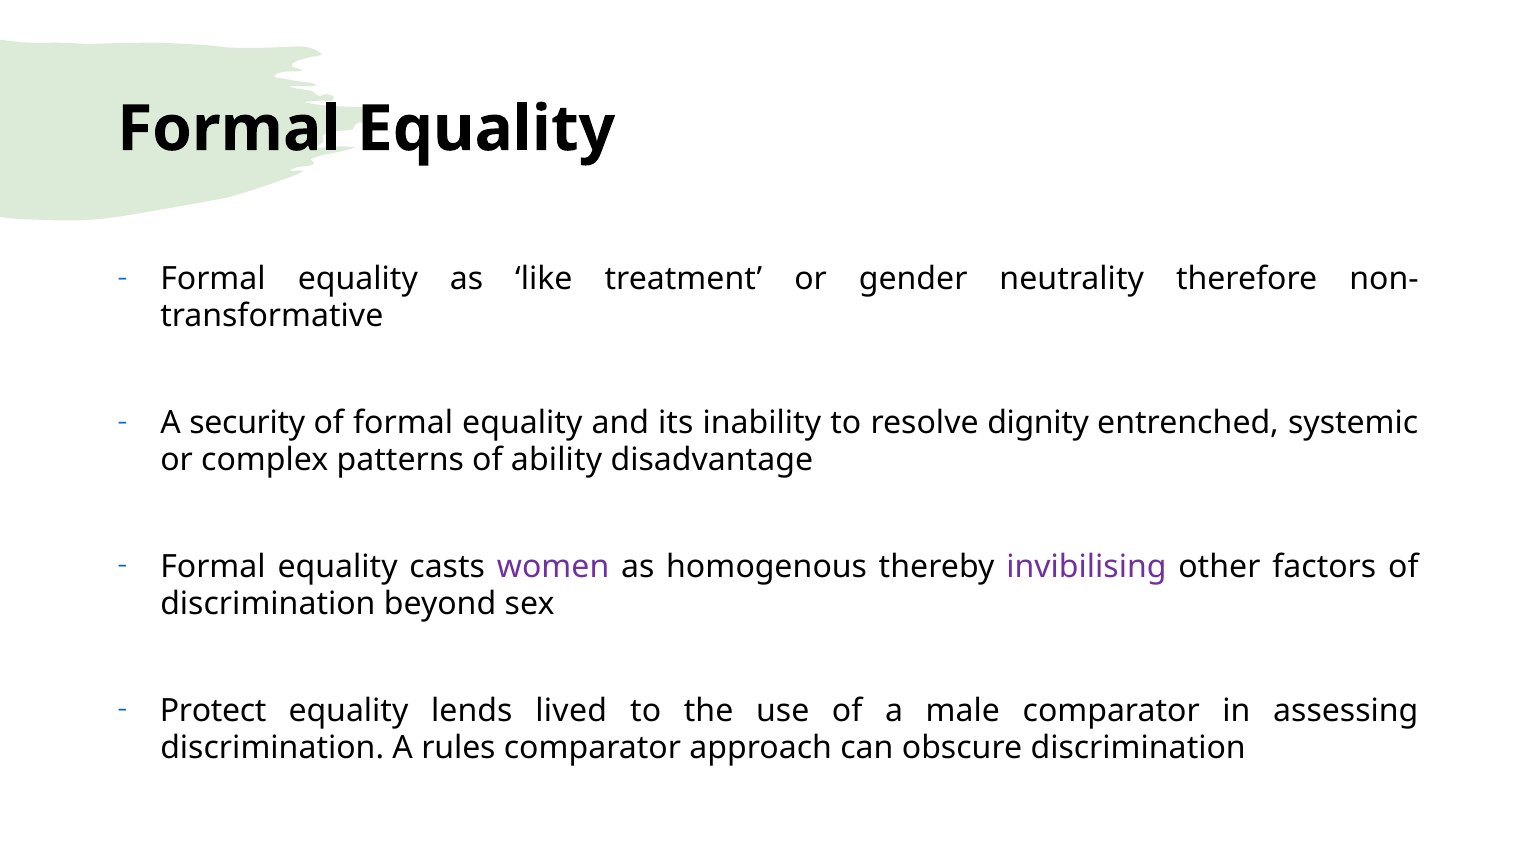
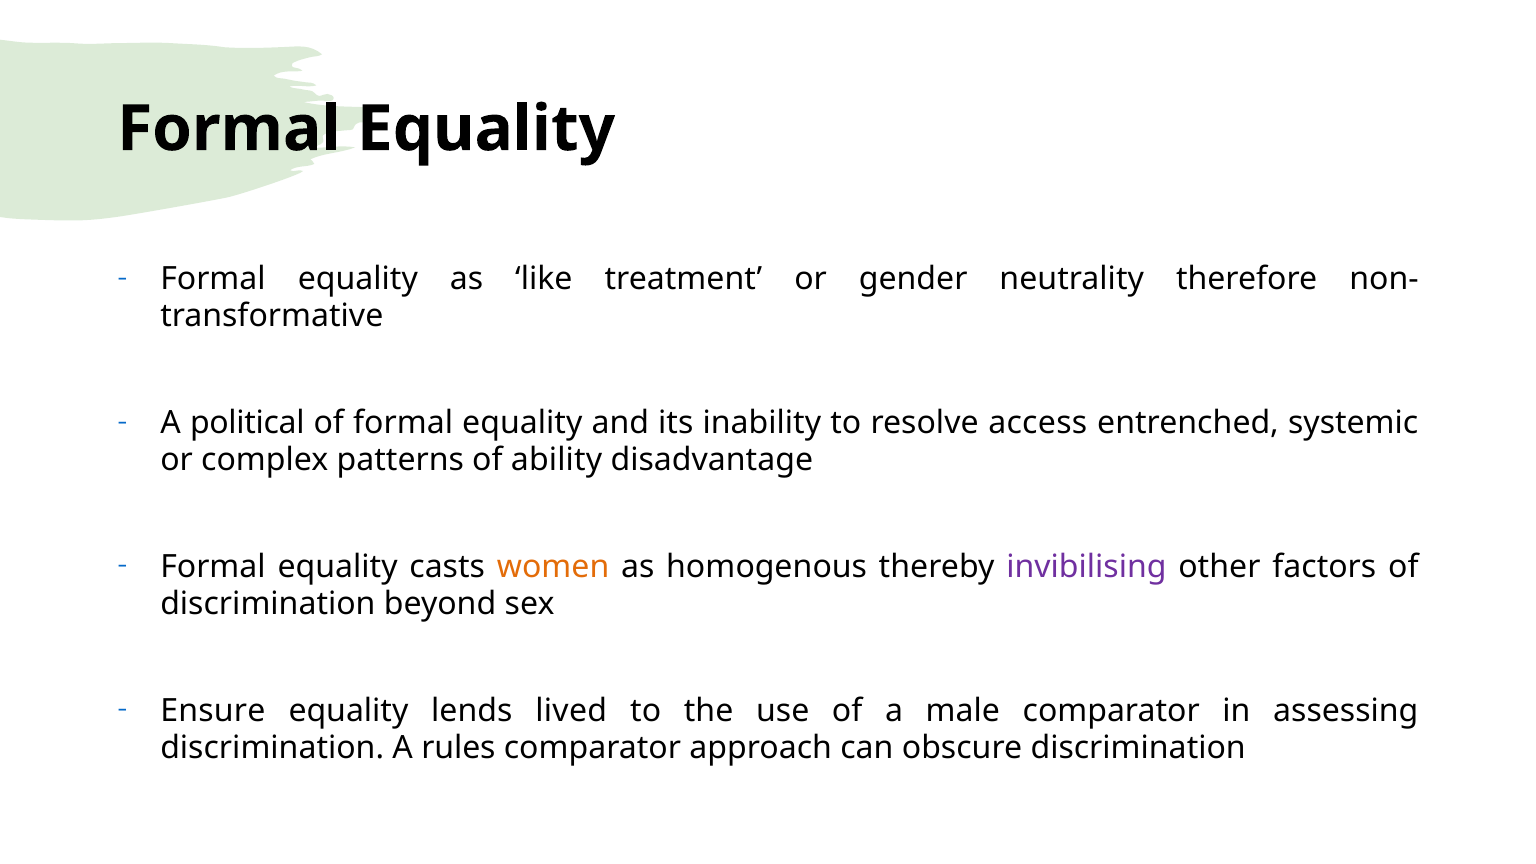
security: security -> political
dignity: dignity -> access
women colour: purple -> orange
Protect: Protect -> Ensure
